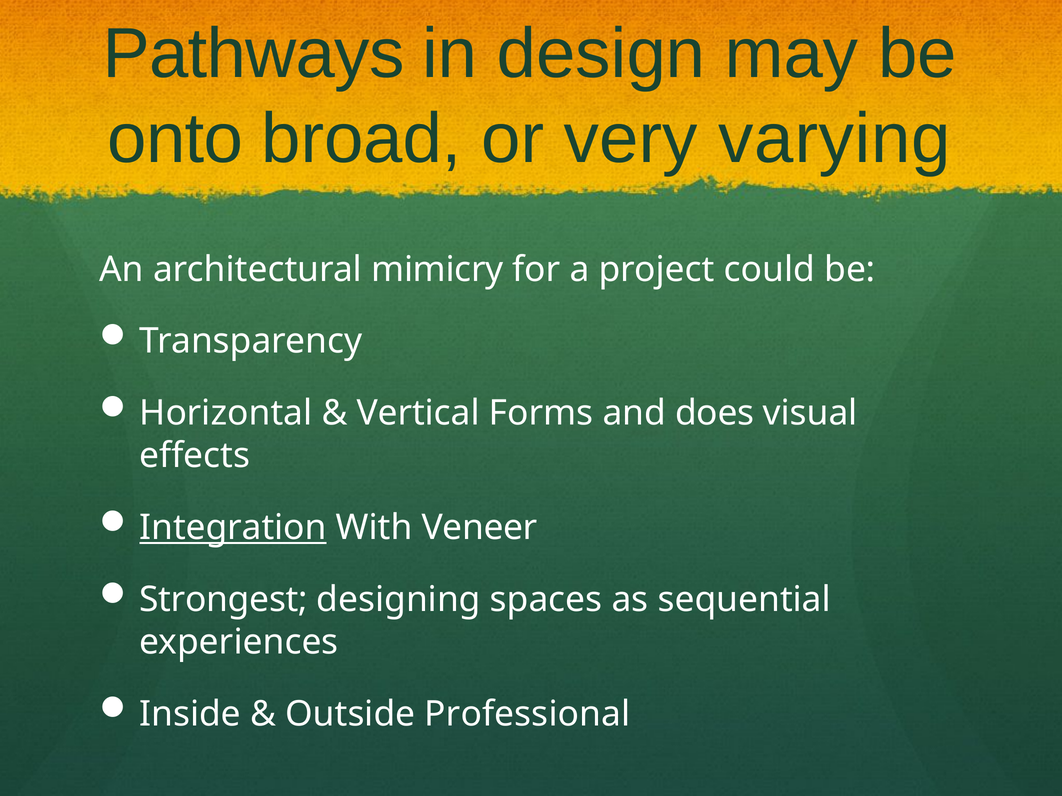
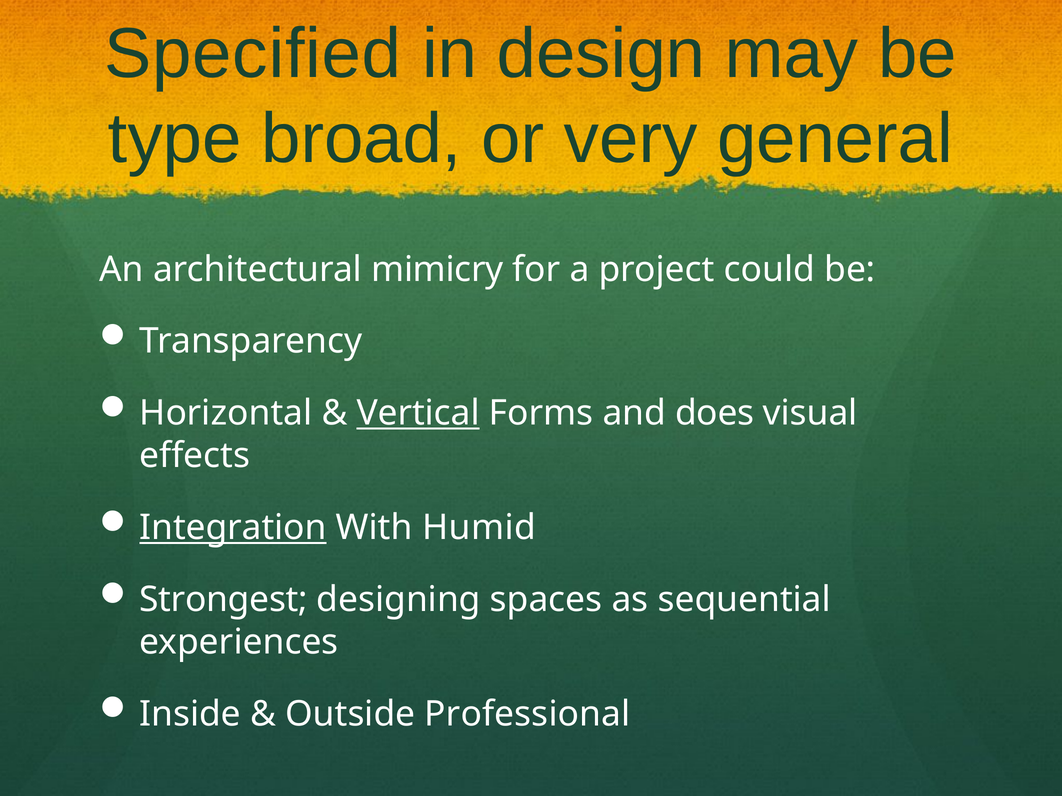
Pathways: Pathways -> Specified
onto: onto -> type
varying: varying -> general
Vertical underline: none -> present
Veneer: Veneer -> Humid
